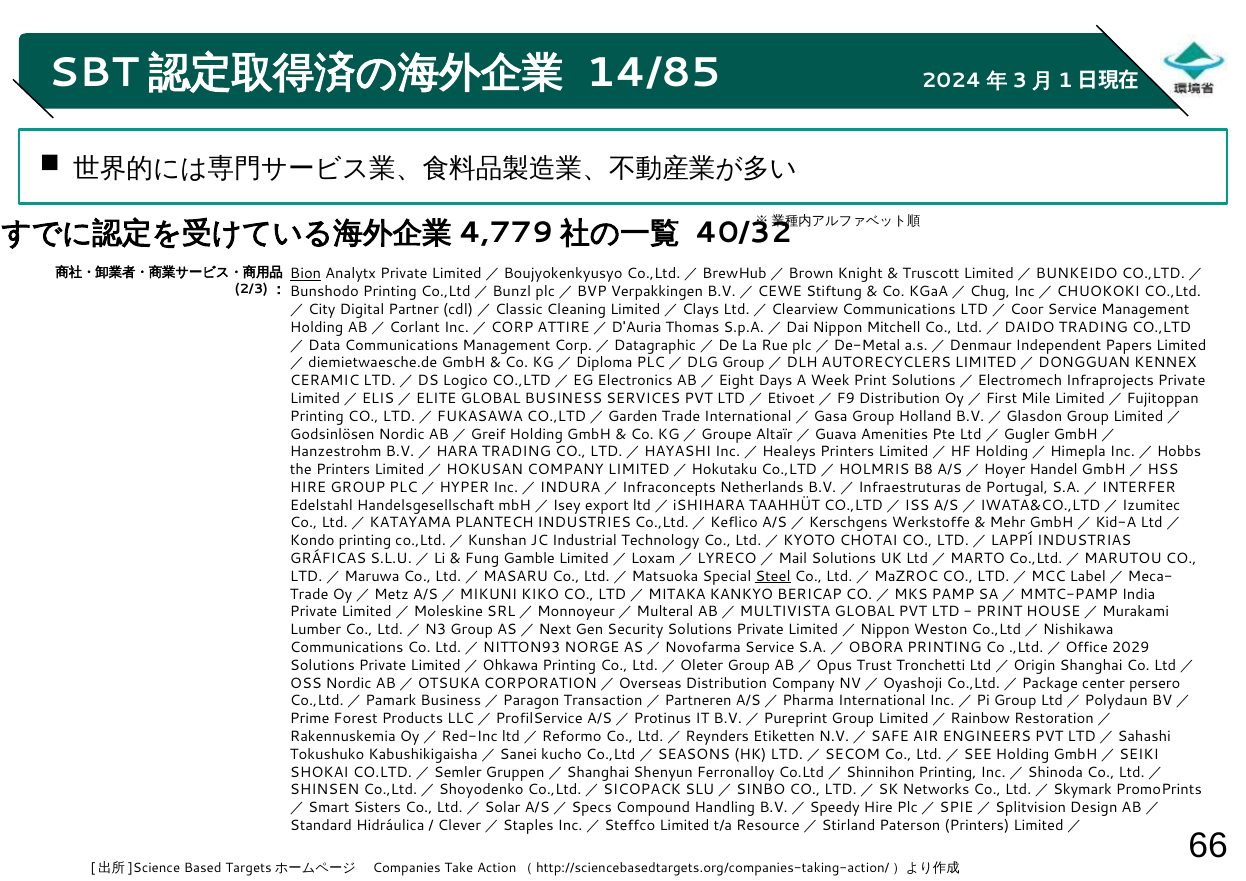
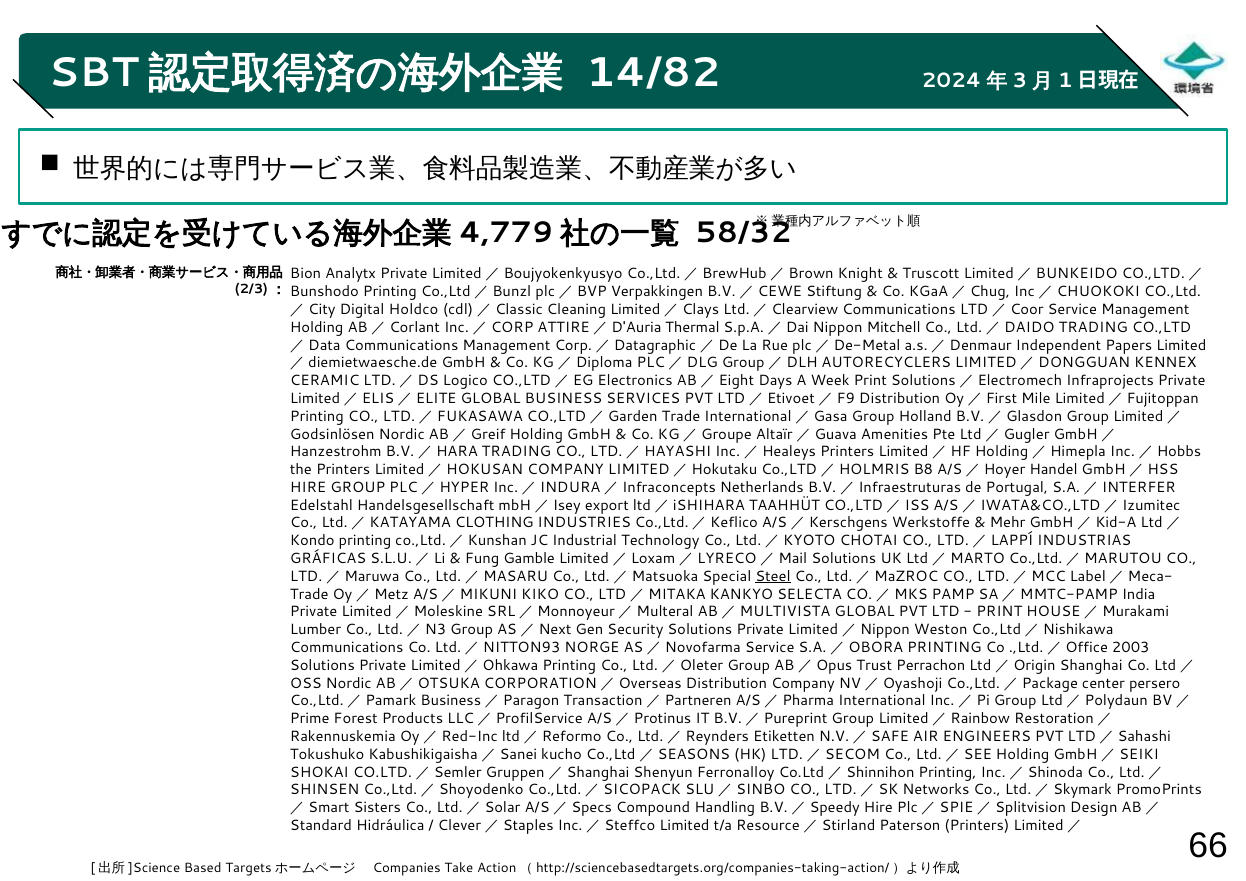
14/85: 14/85 -> 14/82
40/32: 40/32 -> 58/32
Bion underline: present -> none
Partner: Partner -> Holdco
Thomas: Thomas -> Thermal
PLANTECH: PLANTECH -> CLOTHING
BERICAP: BERICAP -> SELECTA
2029: 2029 -> 2003
Tronchetti: Tronchetti -> Perrachon
